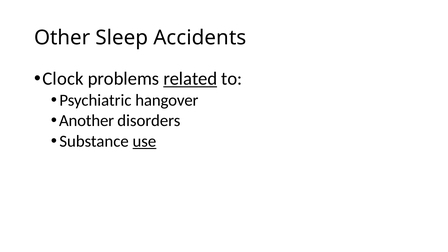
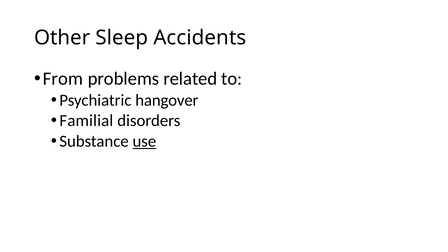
Clock: Clock -> From
related underline: present -> none
Another: Another -> Familial
